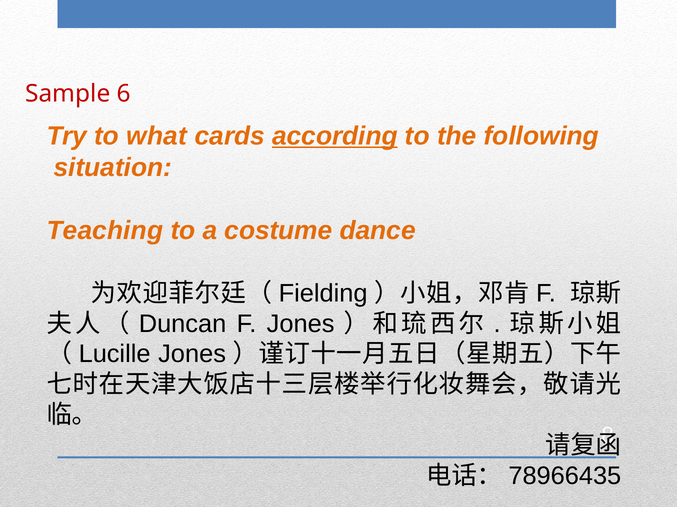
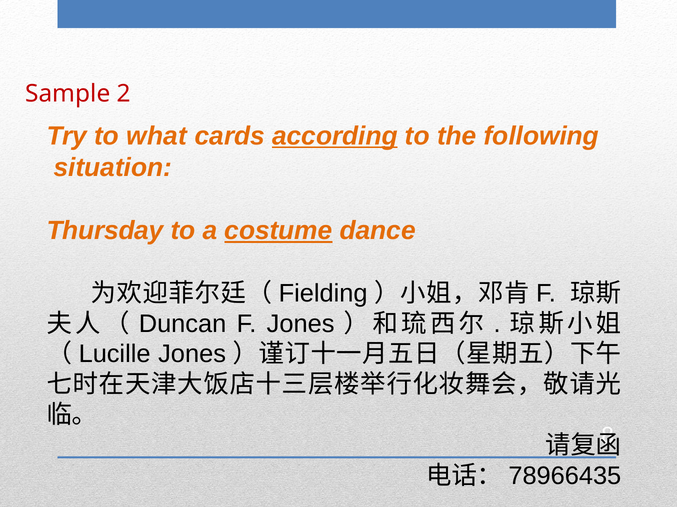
6: 6 -> 2
Teaching: Teaching -> Thursday
costume underline: none -> present
